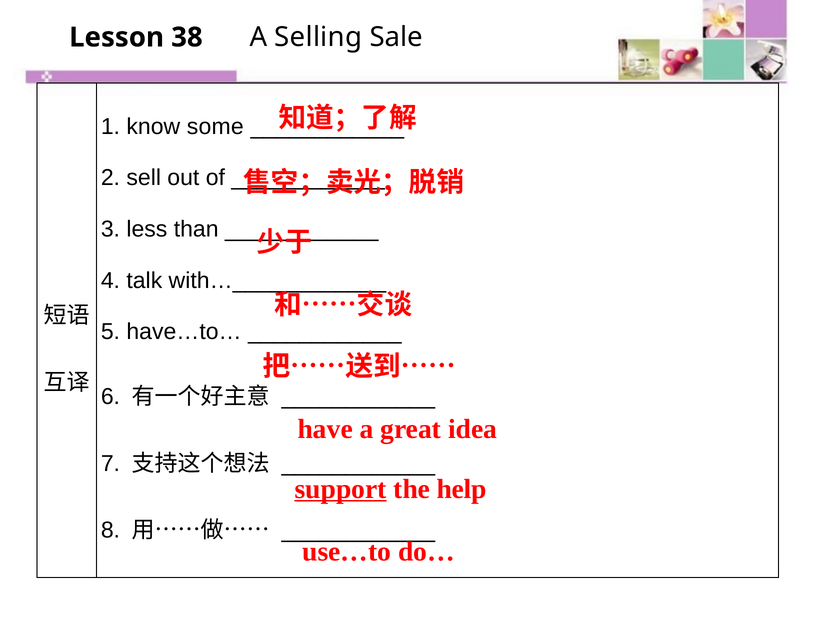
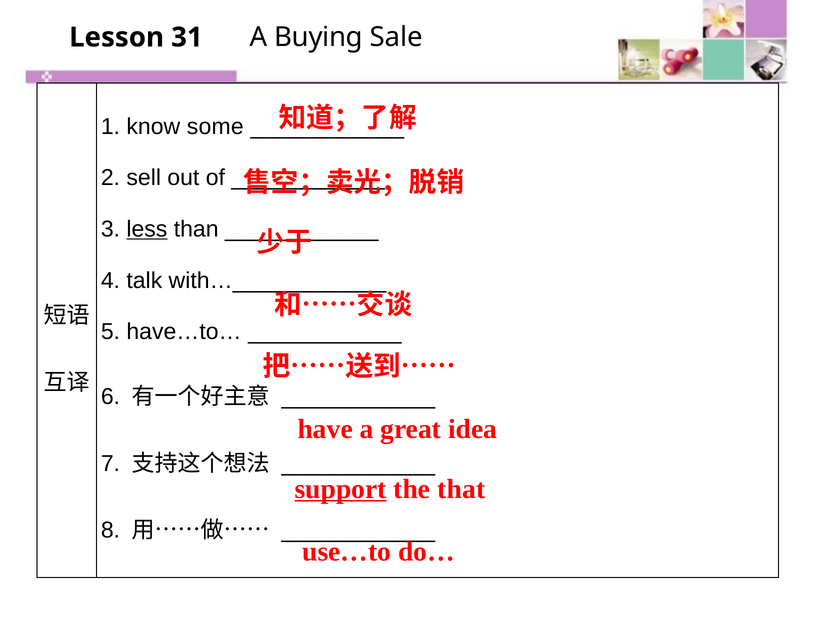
38: 38 -> 31
Selling: Selling -> Buying
less underline: none -> present
help: help -> that
